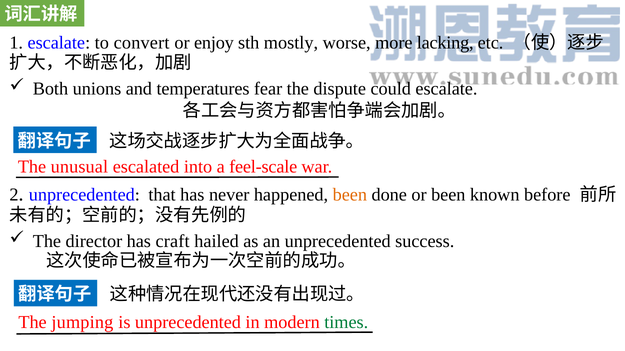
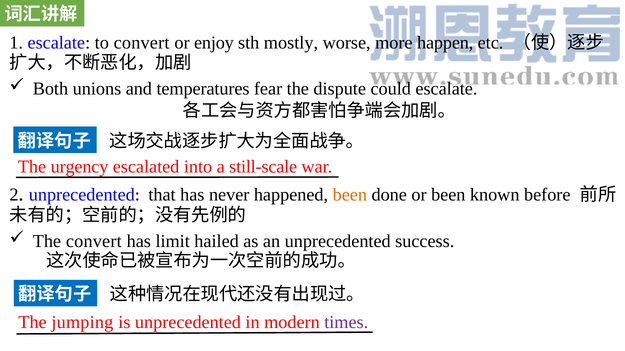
lacking: lacking -> happen
unusual: unusual -> urgency
feel-scale: feel-scale -> still-scale
The director: director -> convert
craft: craft -> limit
times colour: green -> purple
